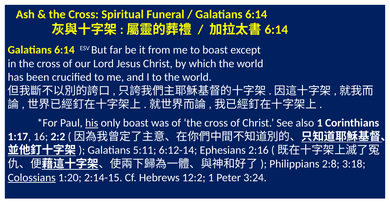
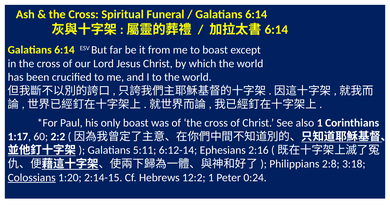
his underline: present -> none
16: 16 -> 60
3:24: 3:24 -> 0:24
